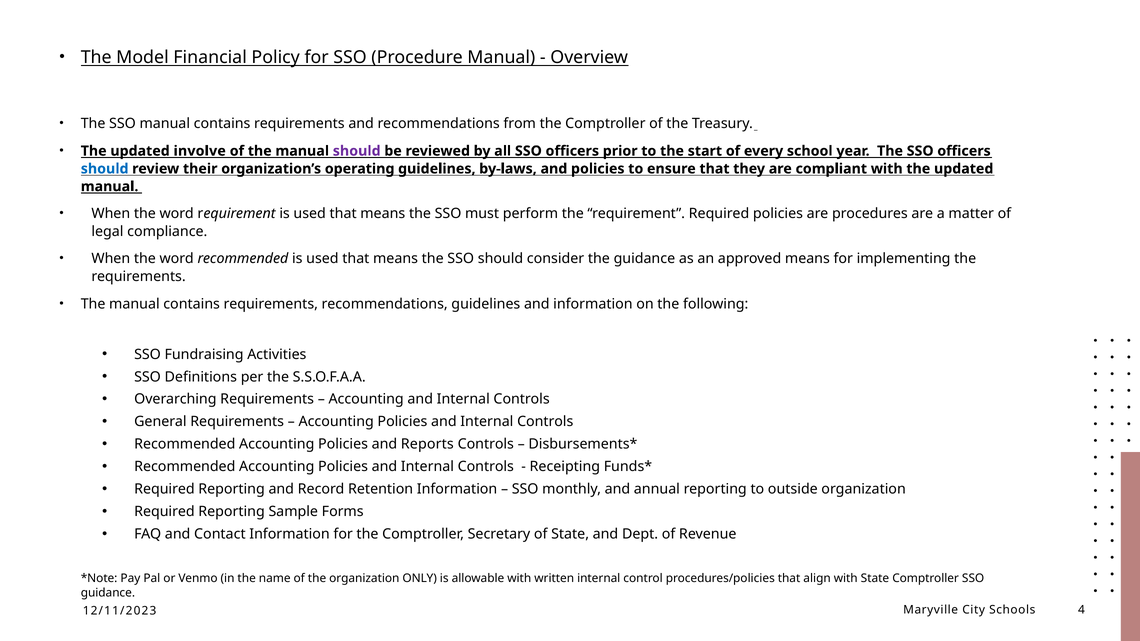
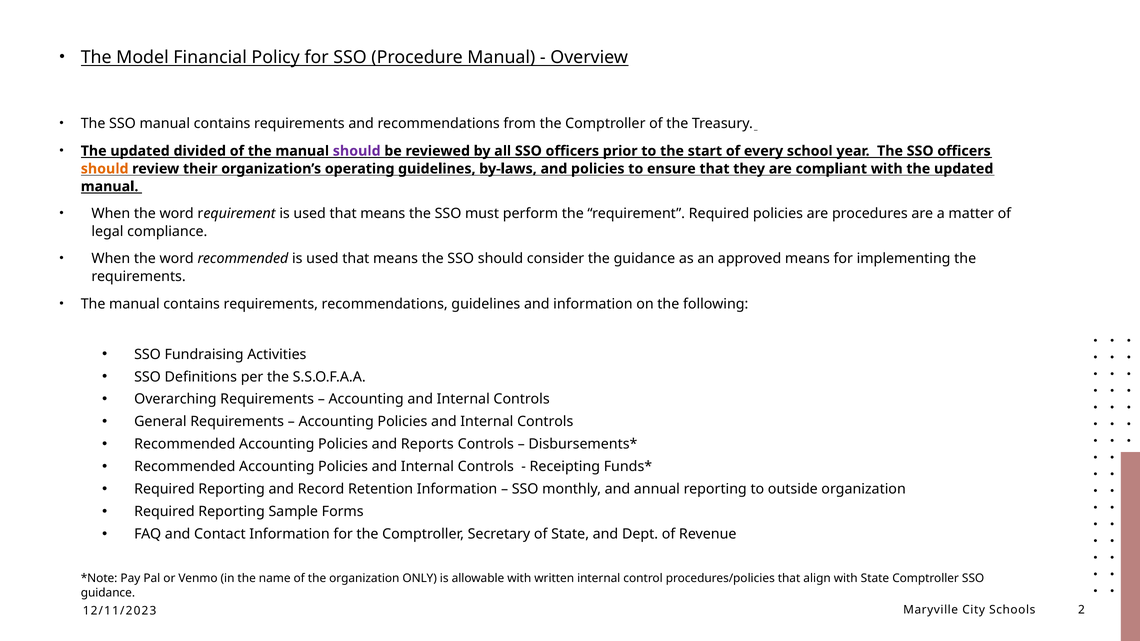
involve: involve -> divided
should at (105, 169) colour: blue -> orange
4: 4 -> 2
